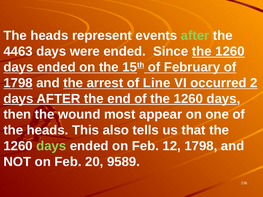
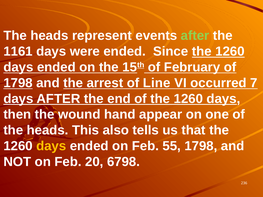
4463: 4463 -> 1161
2: 2 -> 7
most: most -> hand
days at (51, 146) colour: light green -> yellow
12: 12 -> 55
9589: 9589 -> 6798
